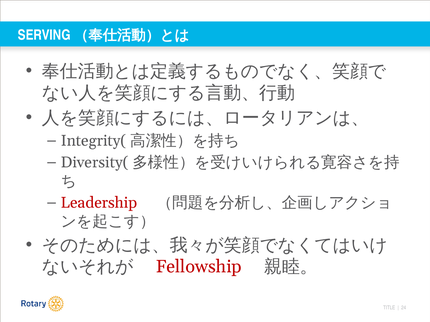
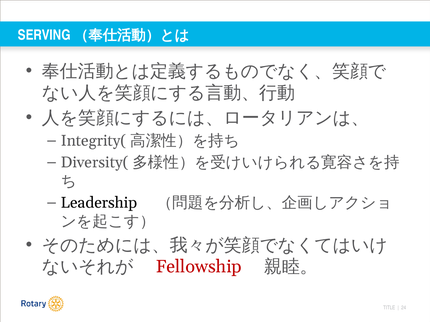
Leadership colour: red -> black
